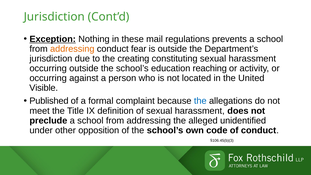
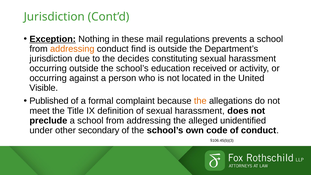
fear: fear -> find
creating: creating -> decides
reaching: reaching -> received
the at (200, 101) colour: blue -> orange
opposition: opposition -> secondary
